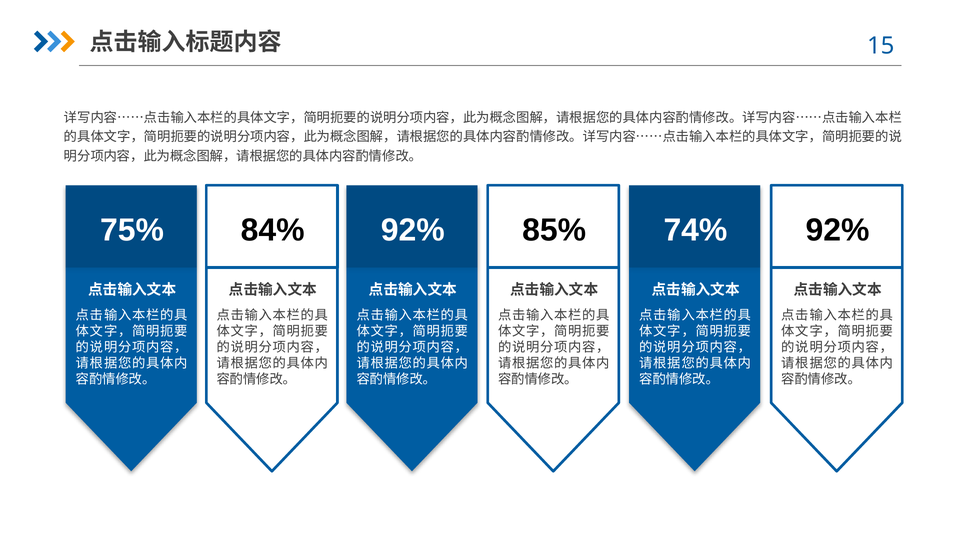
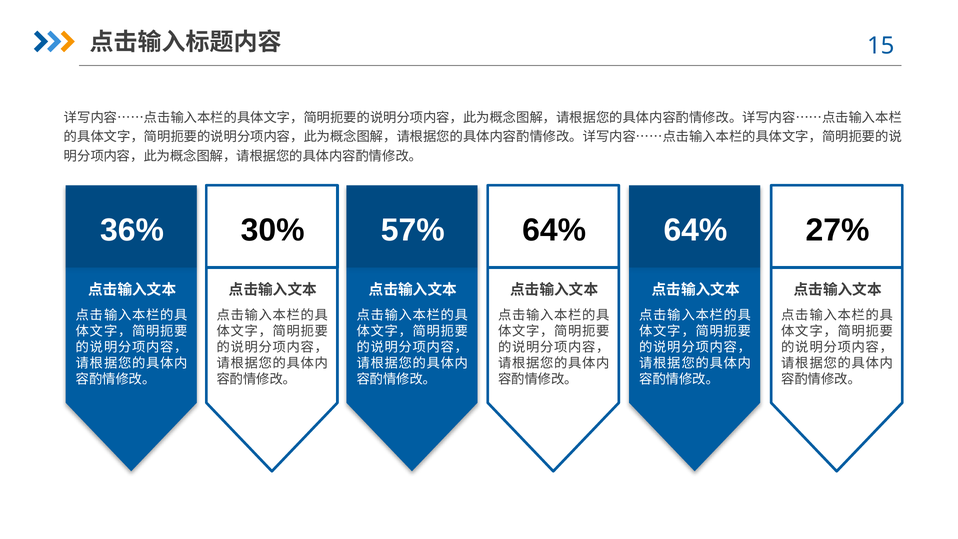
75%: 75% -> 36%
84%: 84% -> 30%
92% at (413, 230): 92% -> 57%
85% at (554, 230): 85% -> 64%
74% at (695, 230): 74% -> 64%
92% at (837, 230): 92% -> 27%
